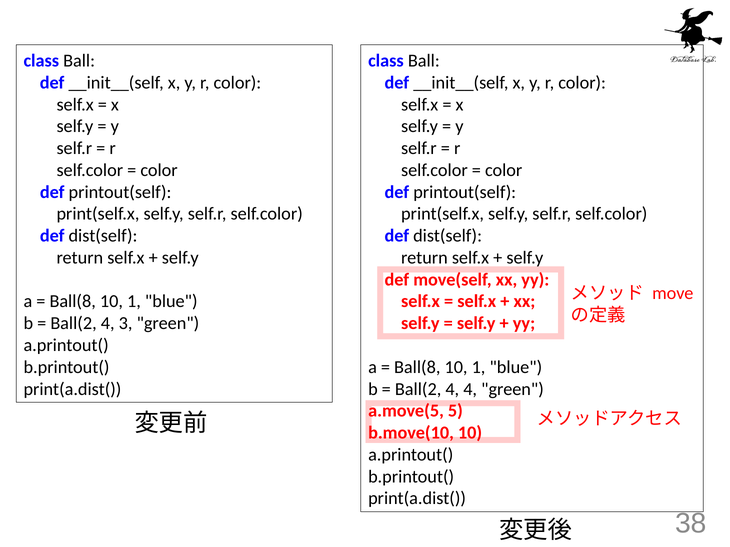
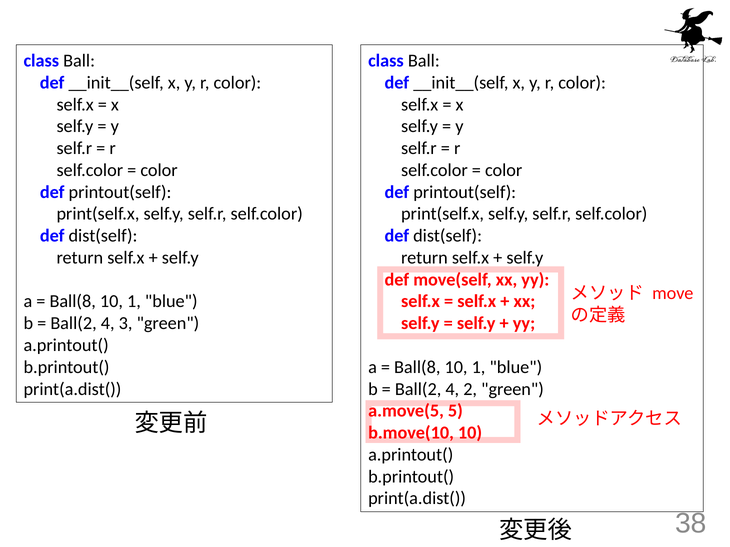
4 4: 4 -> 2
